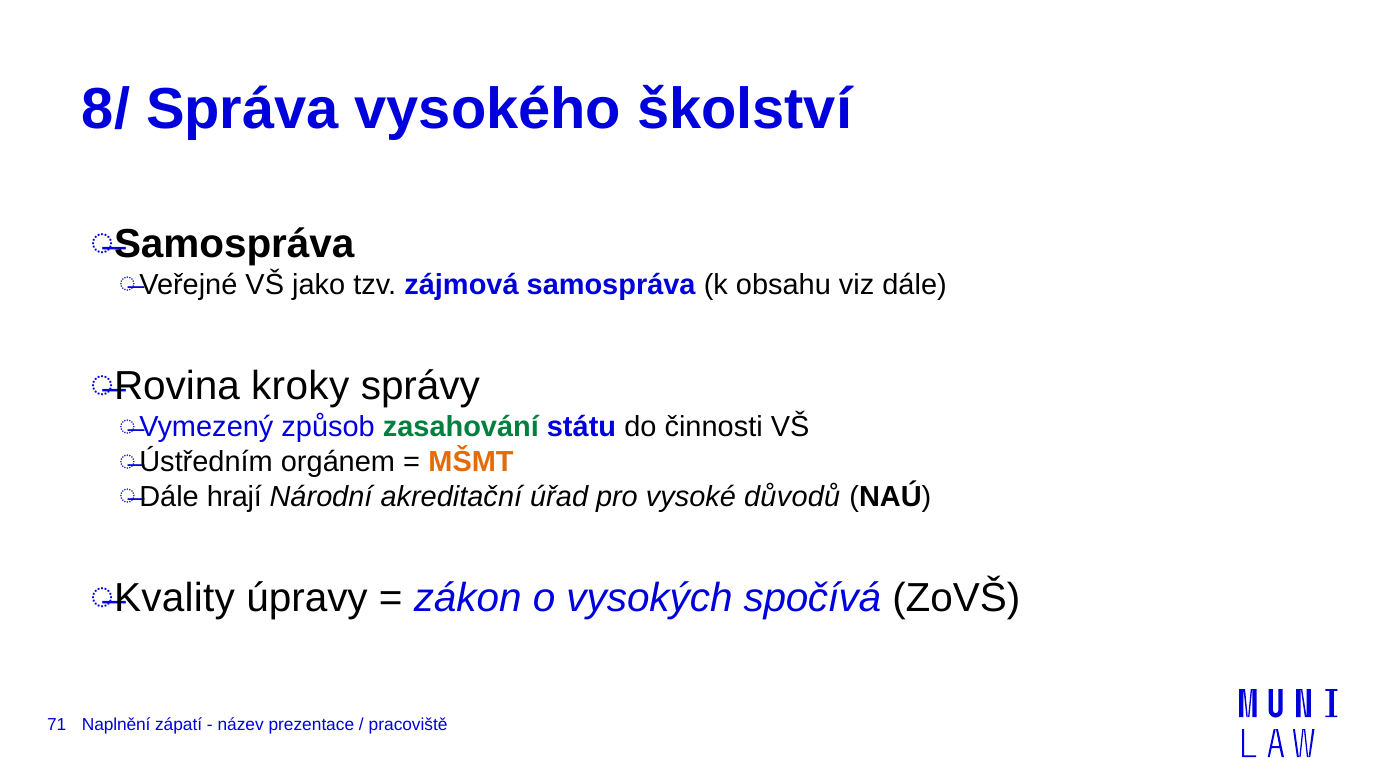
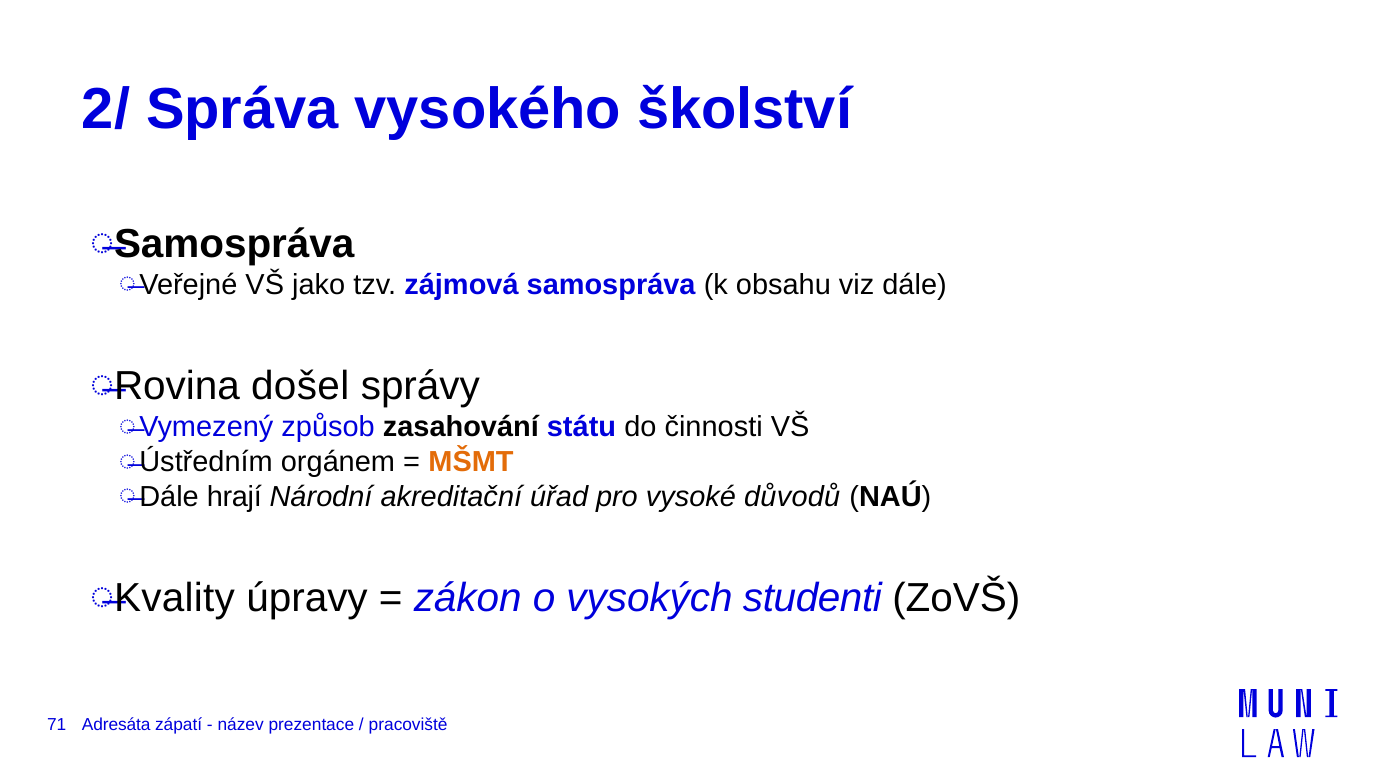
8/: 8/ -> 2/
kroky: kroky -> došel
zasahování colour: green -> black
spočívá: spočívá -> studenti
Naplnění: Naplnění -> Adresáta
